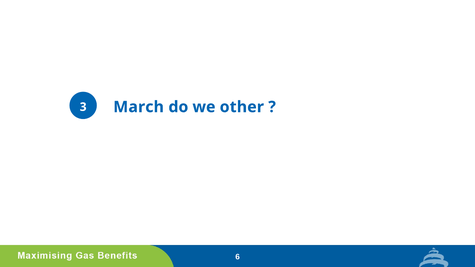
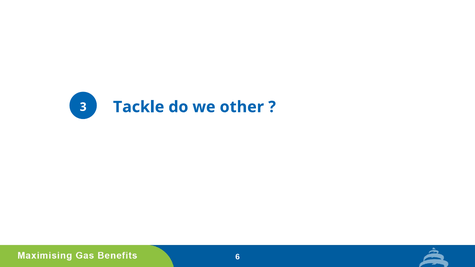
March: March -> Tackle
